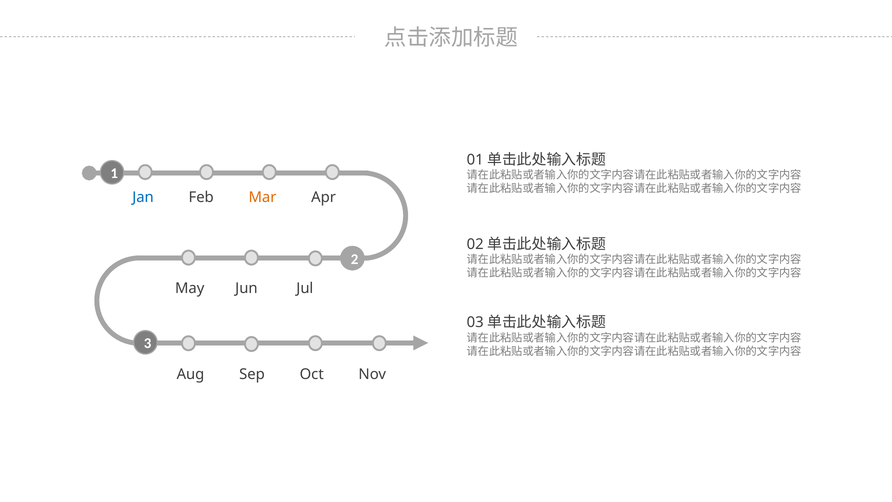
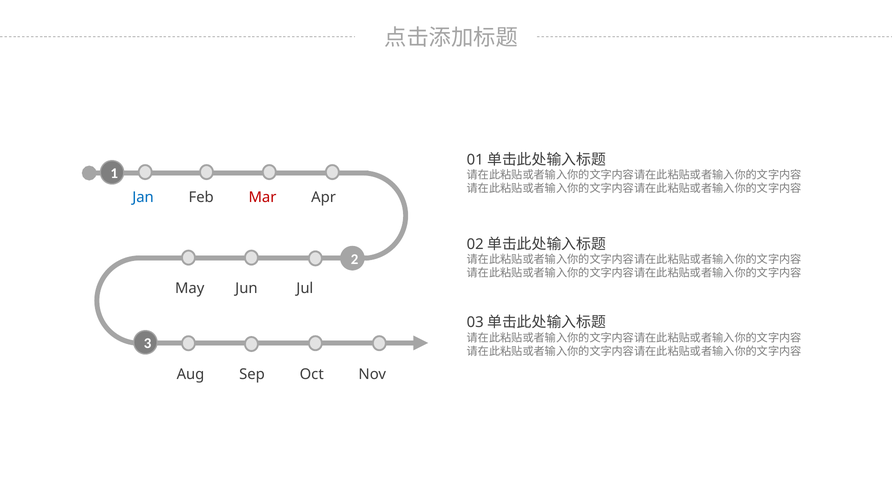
Mar colour: orange -> red
